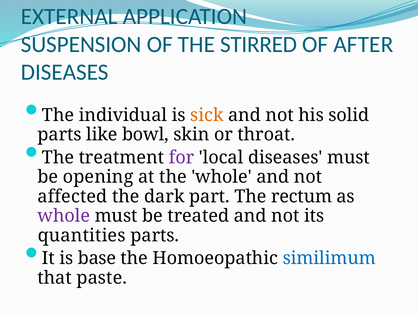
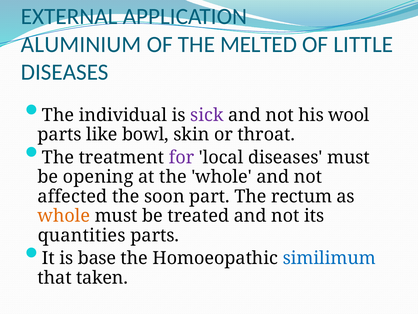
SUSPENSION: SUSPENSION -> ALUMINIUM
STIRRED: STIRRED -> MELTED
AFTER: AFTER -> LITTLE
sick colour: orange -> purple
solid: solid -> wool
dark: dark -> soon
whole at (64, 216) colour: purple -> orange
paste: paste -> taken
